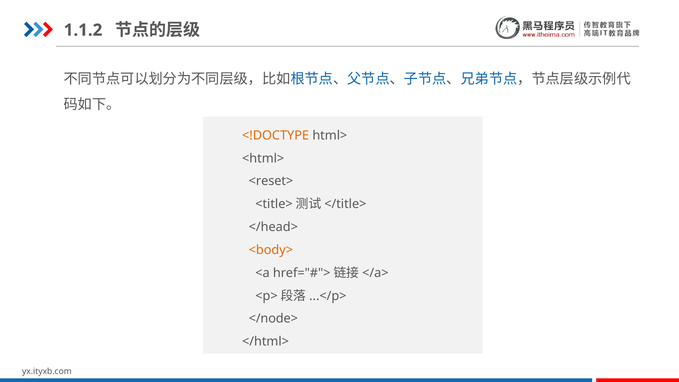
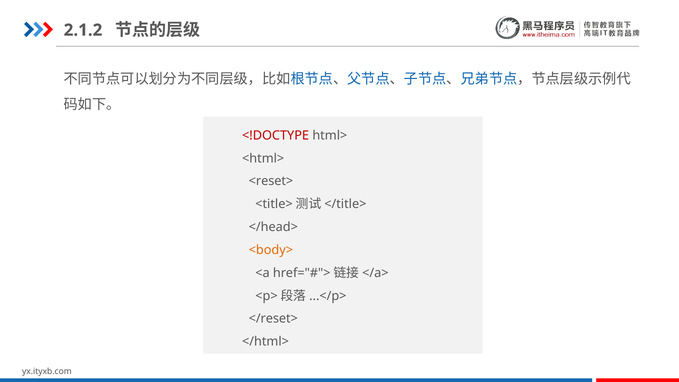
1.1.2: 1.1.2 -> 2.1.2
<!DOCTYPE colour: orange -> red
</node>: </node> -> </reset>
